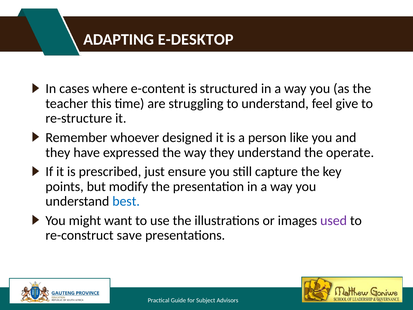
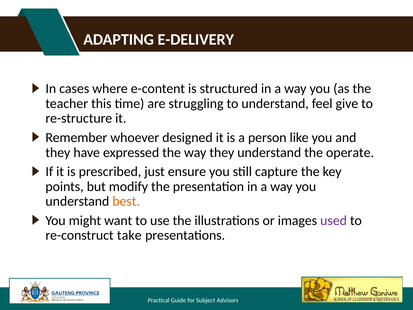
E-DESKTOP: E-DESKTOP -> E-DELIVERY
best colour: blue -> orange
save: save -> take
